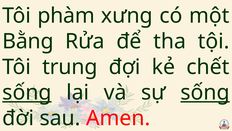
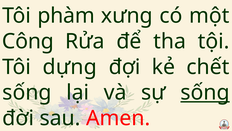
Bằng: Bằng -> Công
trung: trung -> dựng
sống at (27, 92) underline: present -> none
